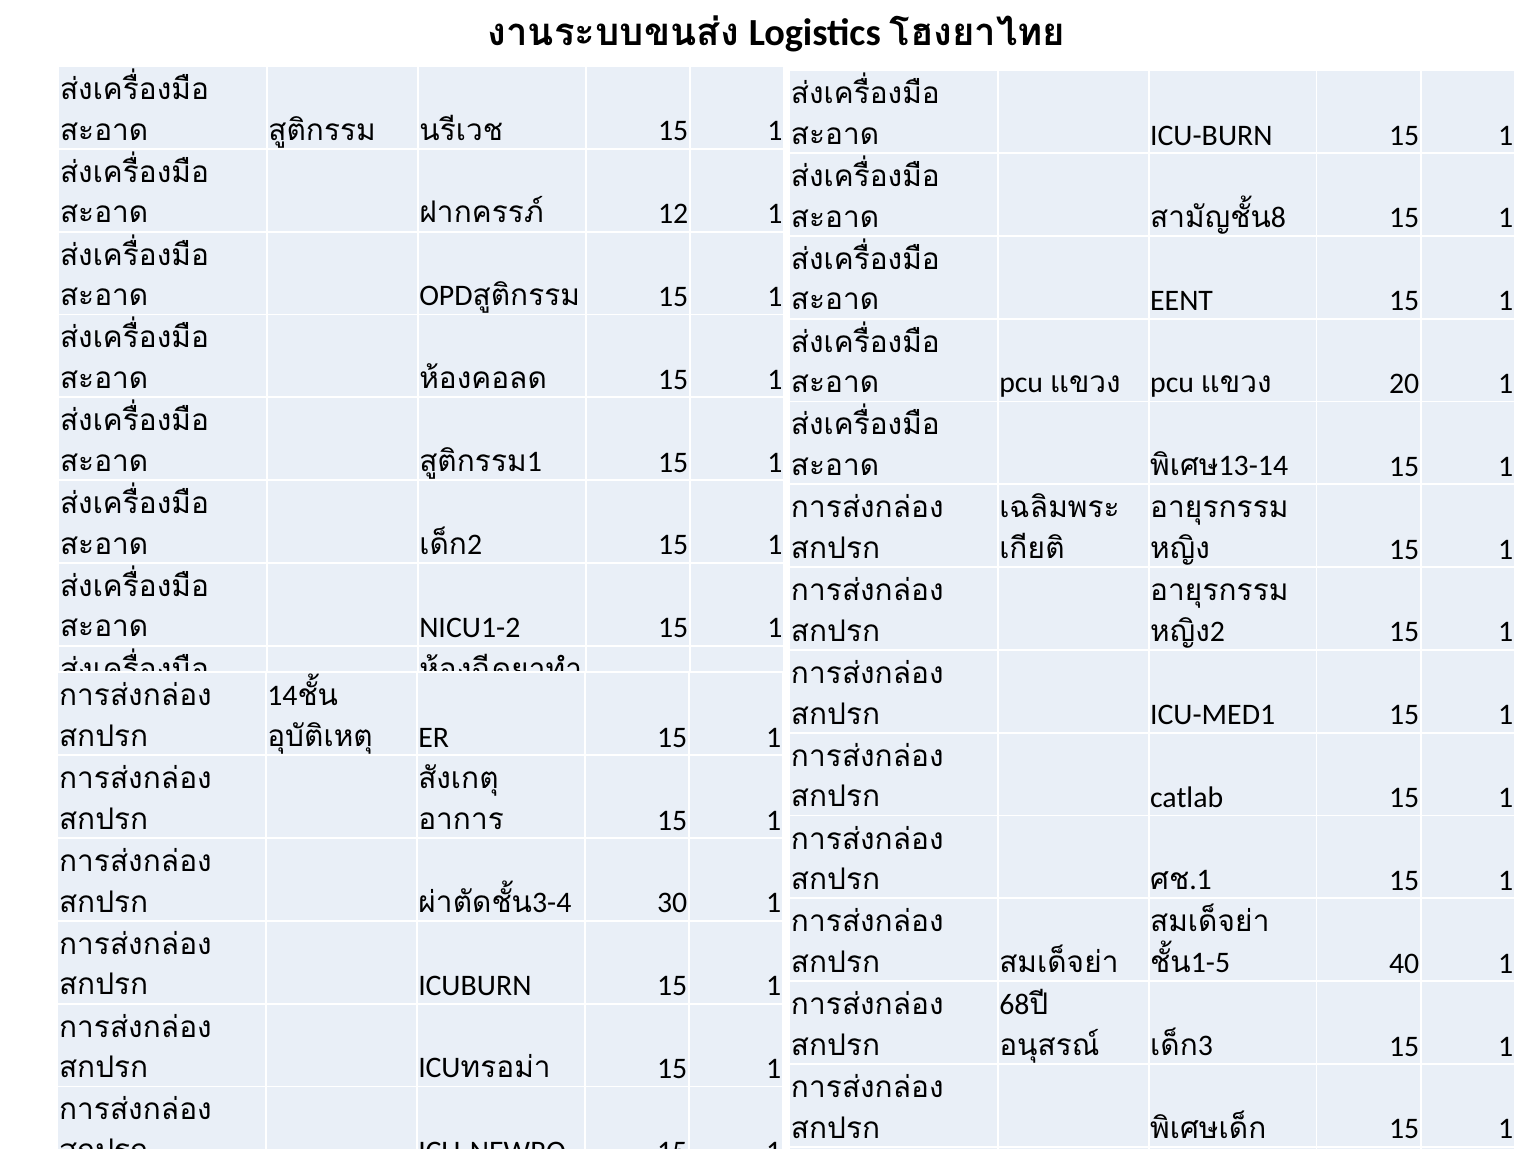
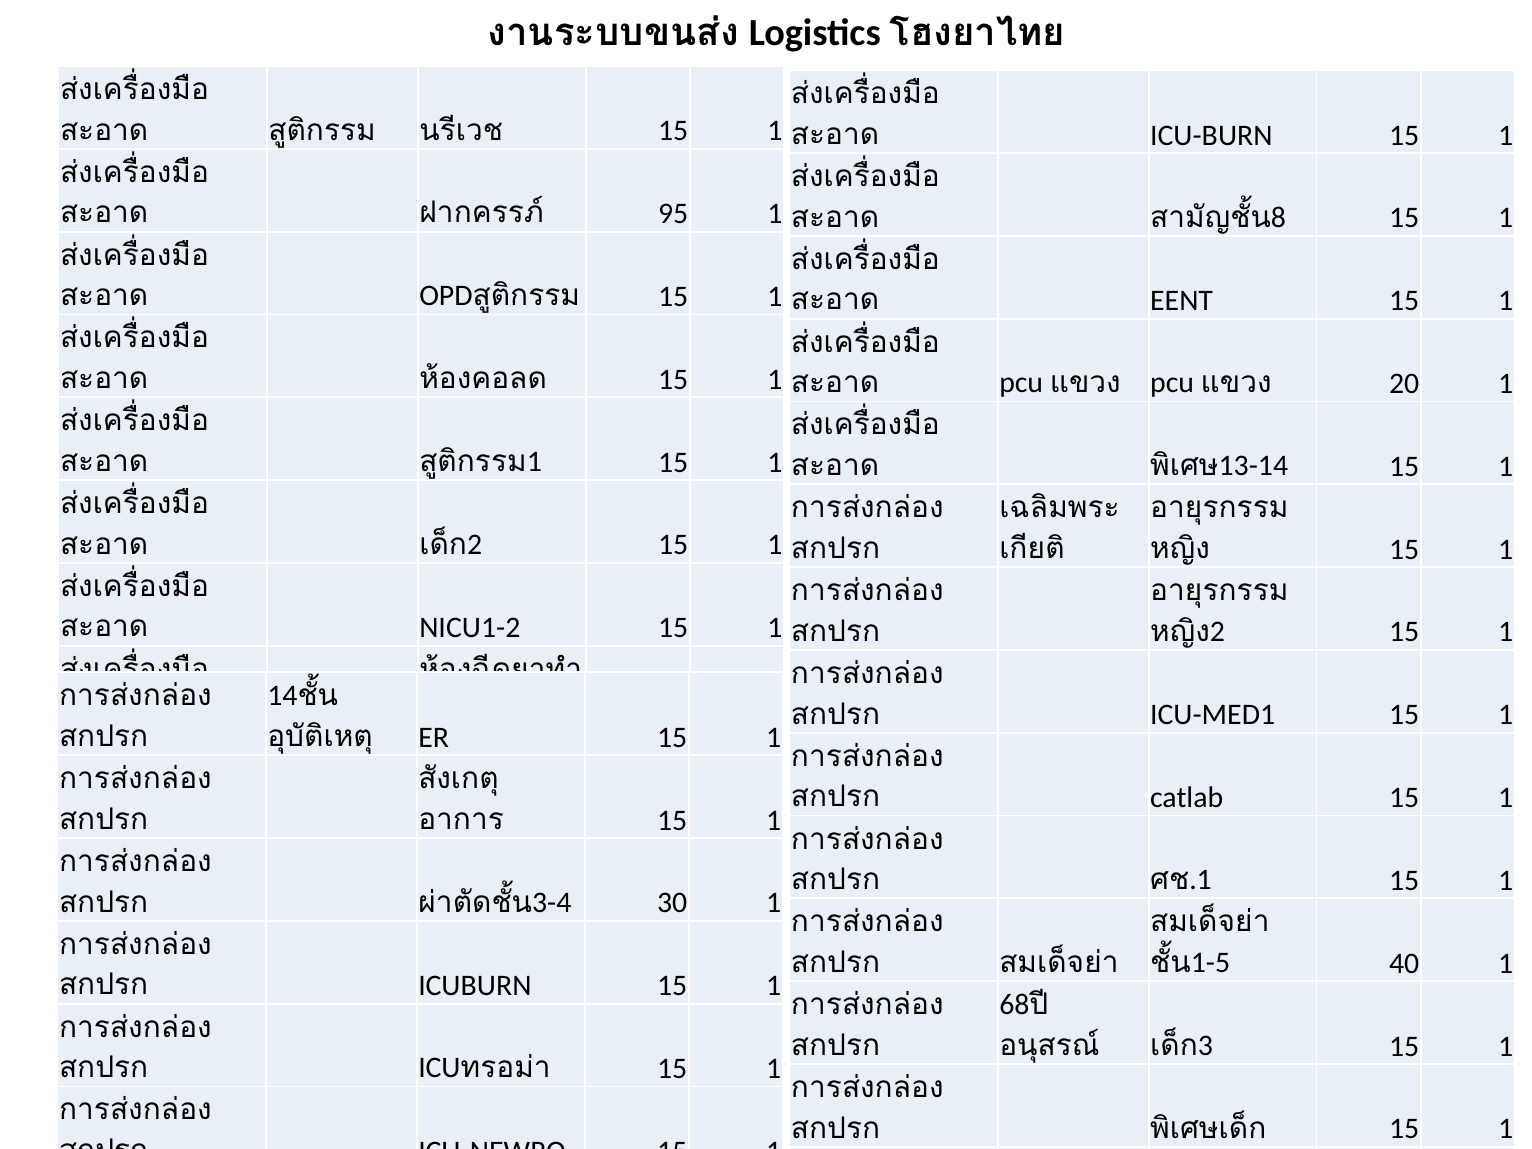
12: 12 -> 95
